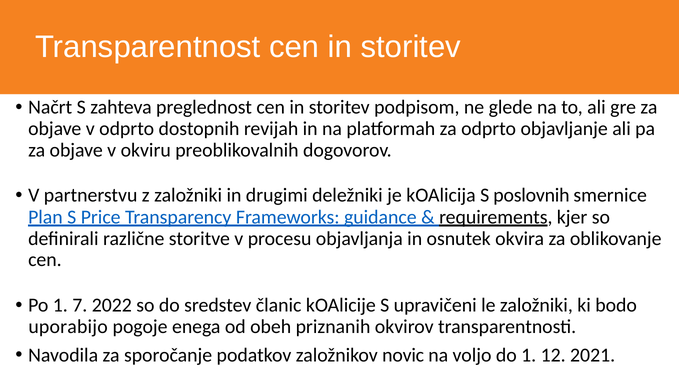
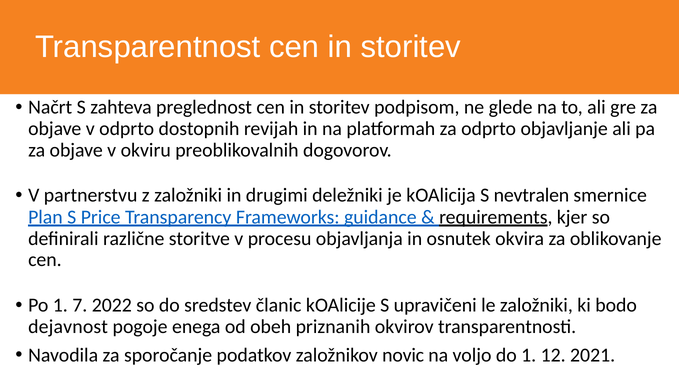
poslovnih: poslovnih -> nevtralen
uporabijo: uporabijo -> dejavnost
